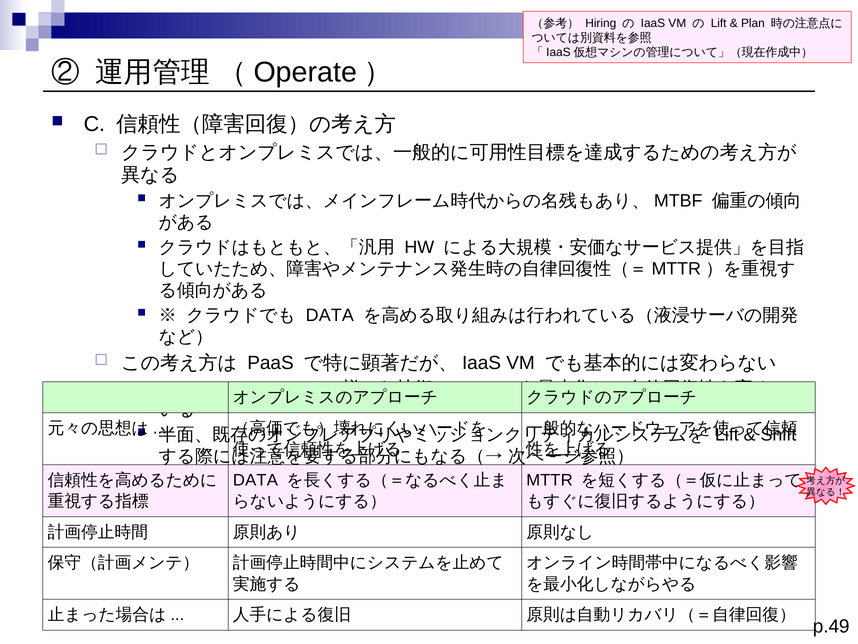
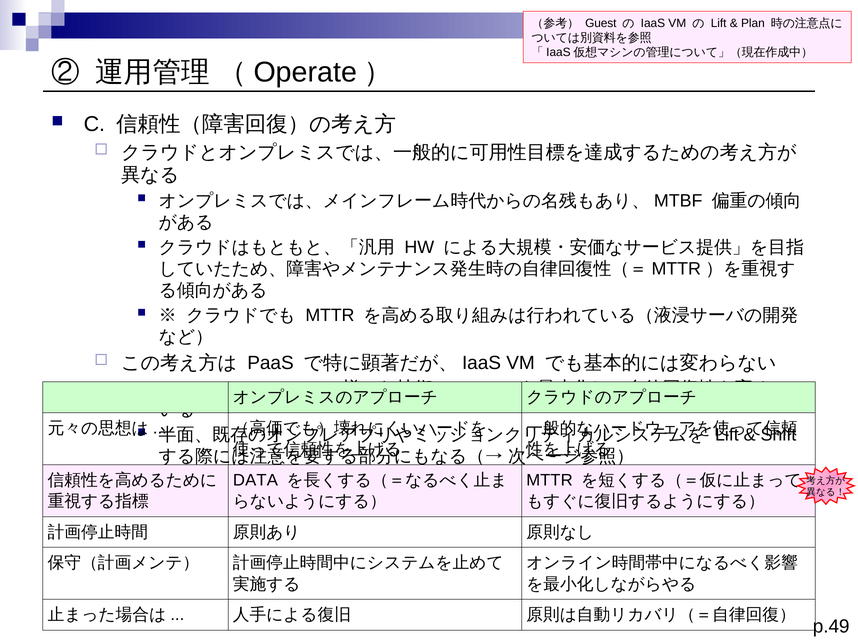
Hiring: Hiring -> Guest
DATA at (330, 315): DATA -> MTTR
